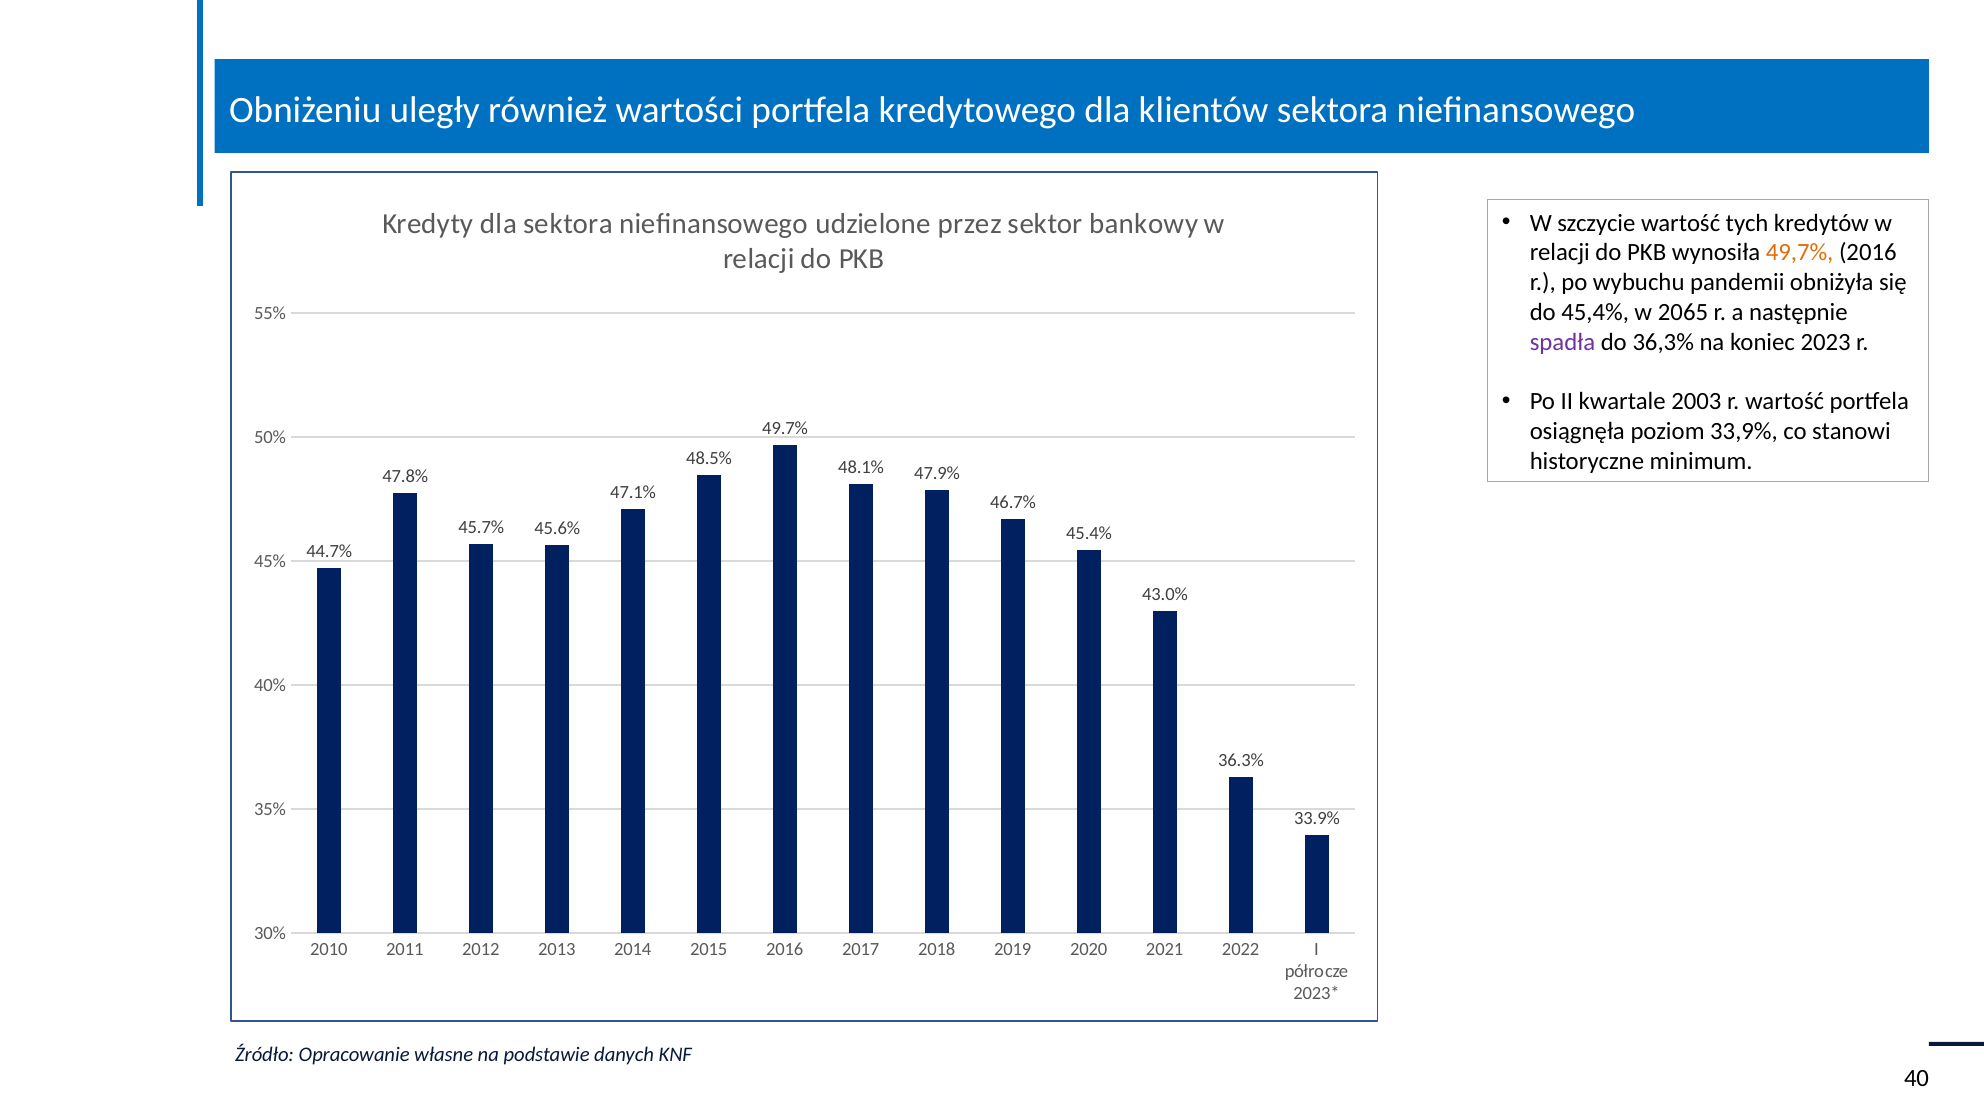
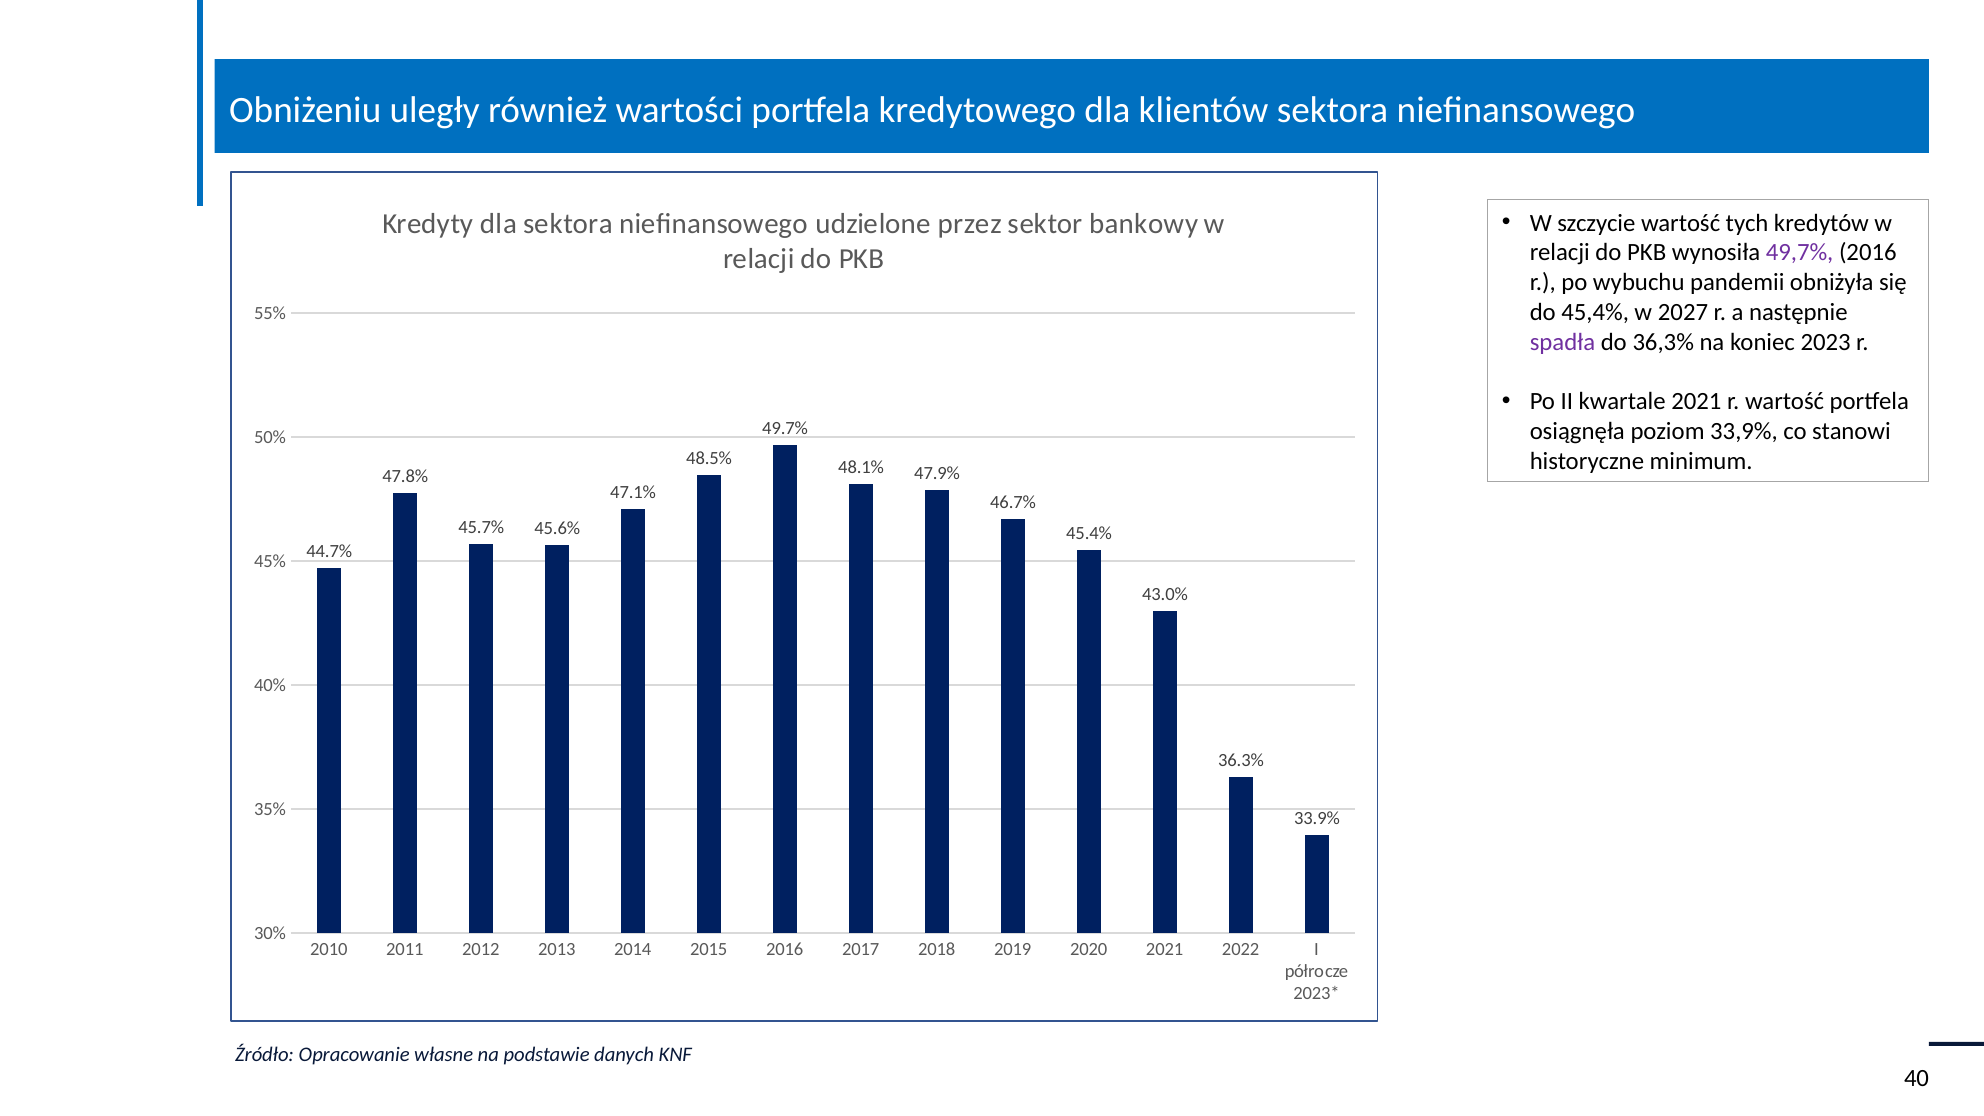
49,7% colour: orange -> purple
2065: 2065 -> 2027
kwartale 2003: 2003 -> 2021
